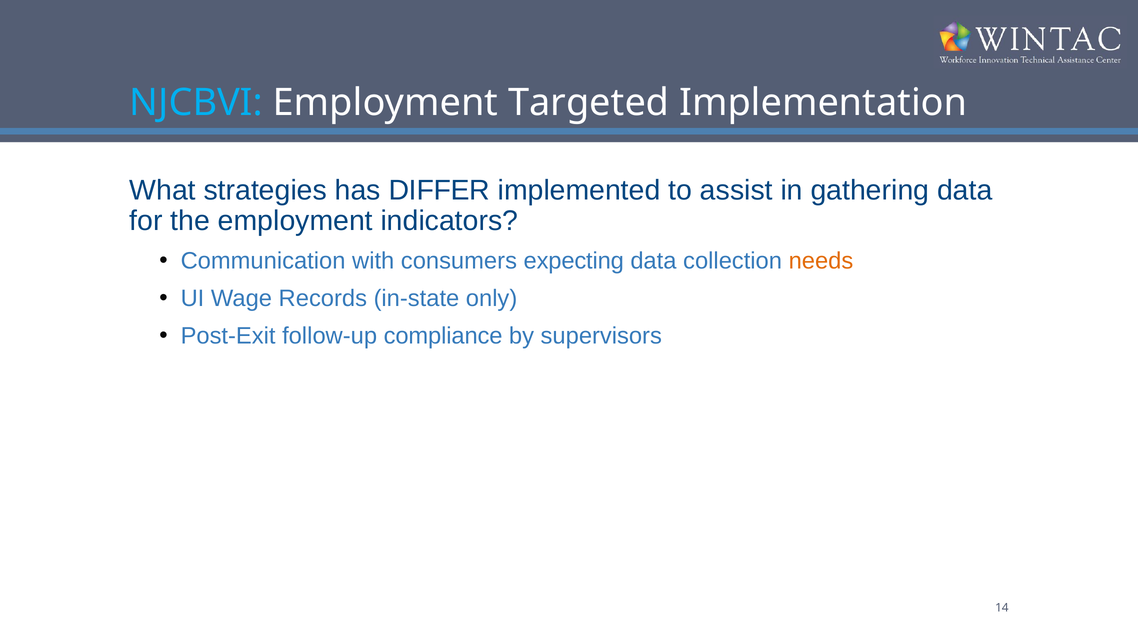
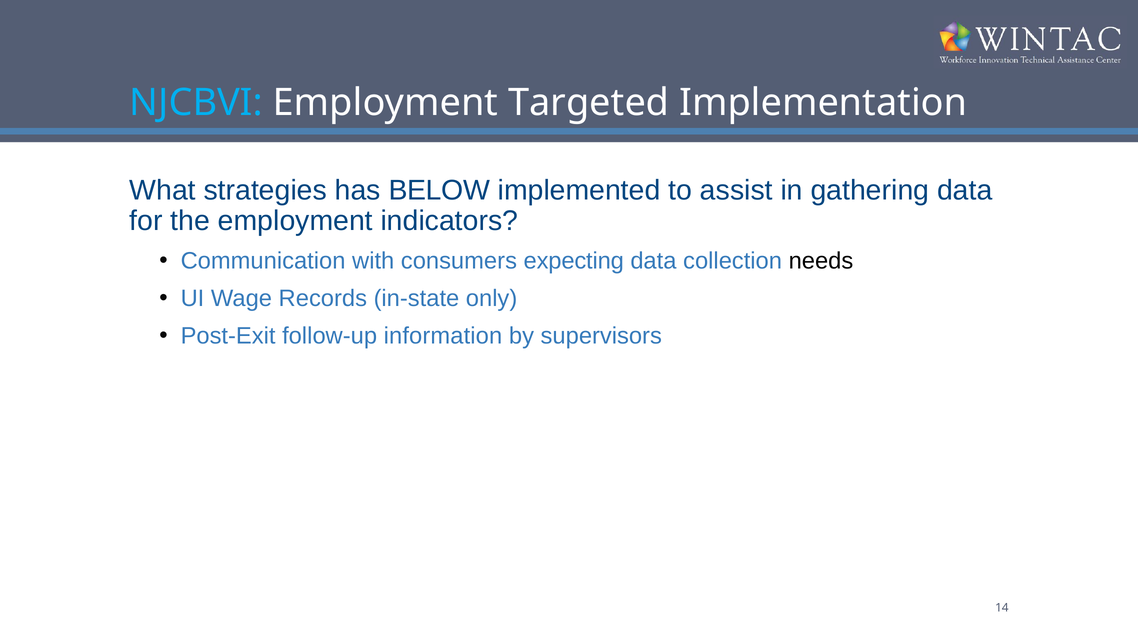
DIFFER: DIFFER -> BELOW
needs colour: orange -> black
compliance: compliance -> information
